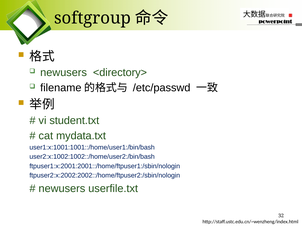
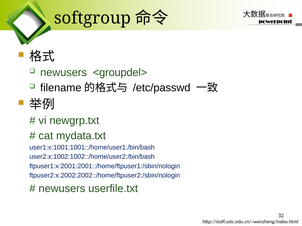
<directory>: <directory> -> <groupdel>
student.txt: student.txt -> newgrp.txt
